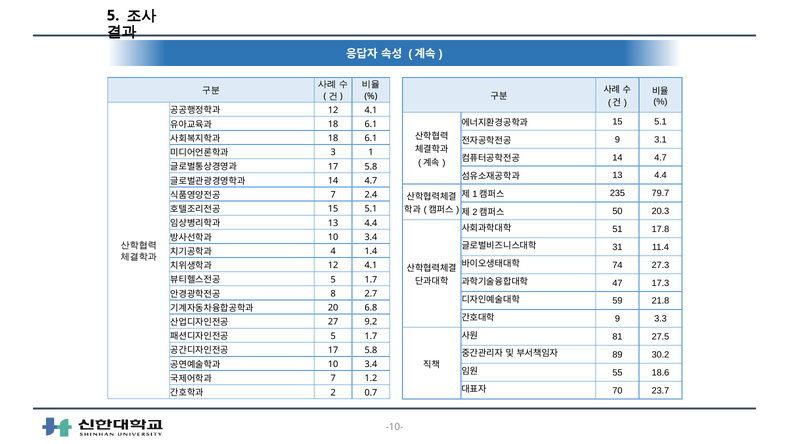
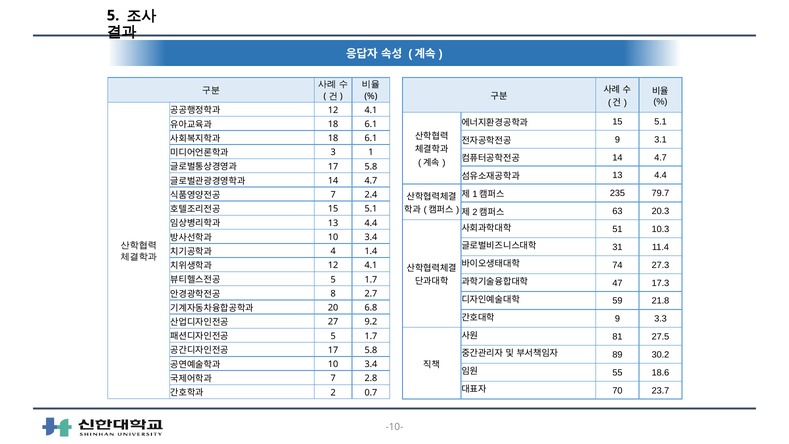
50: 50 -> 63
17.8: 17.8 -> 10.3
1.2: 1.2 -> 2.8
